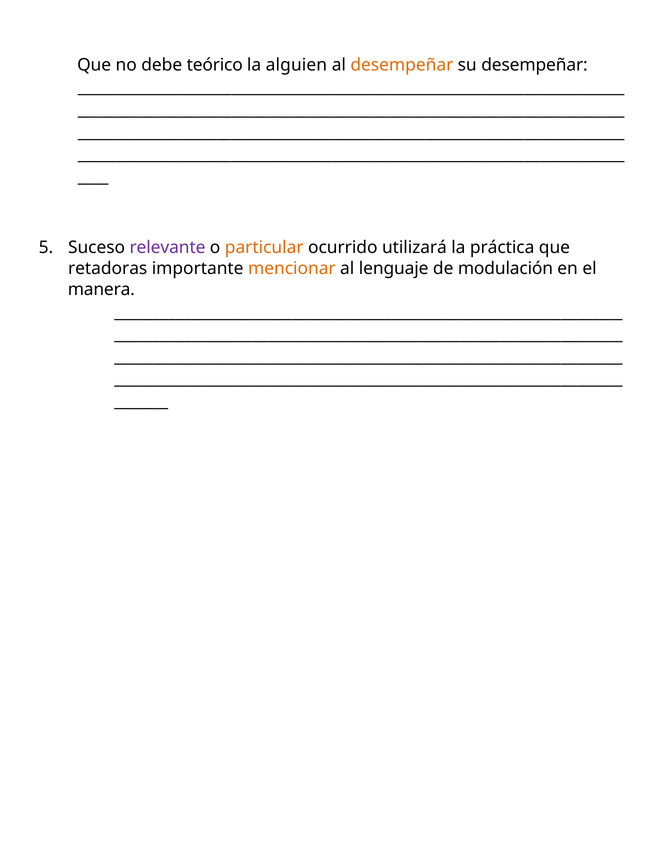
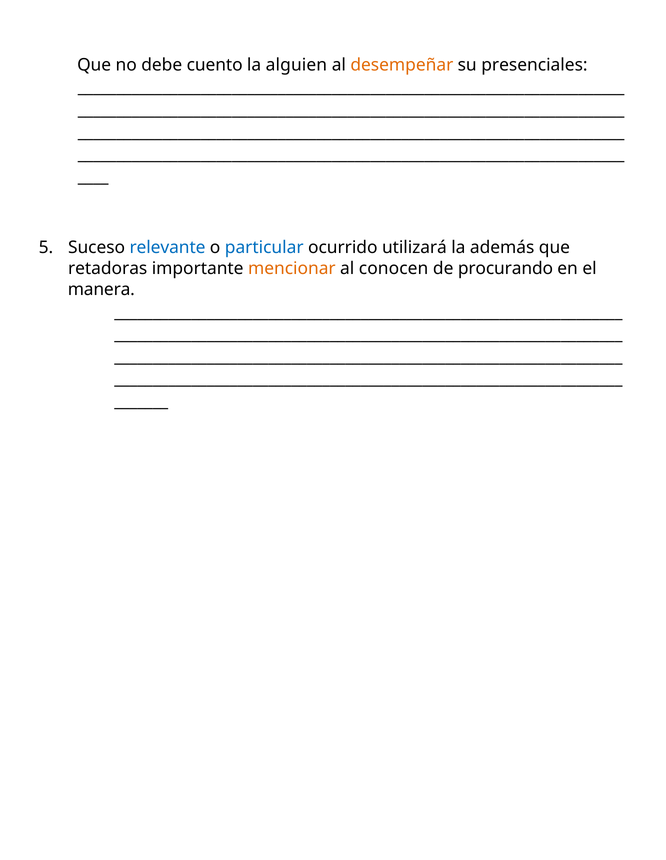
teórico: teórico -> cuento
su desempeñar: desempeñar -> presenciales
relevante colour: purple -> blue
particular colour: orange -> blue
práctica: práctica -> además
lenguaje: lenguaje -> conocen
modulación: modulación -> procurando
